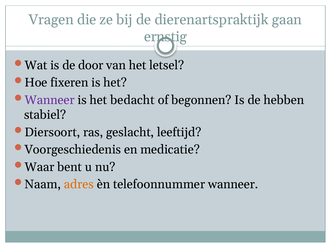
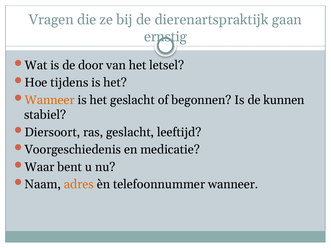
fixeren: fixeren -> tijdens
Wanneer at (50, 100) colour: purple -> orange
het bedacht: bedacht -> geslacht
hebben: hebben -> kunnen
